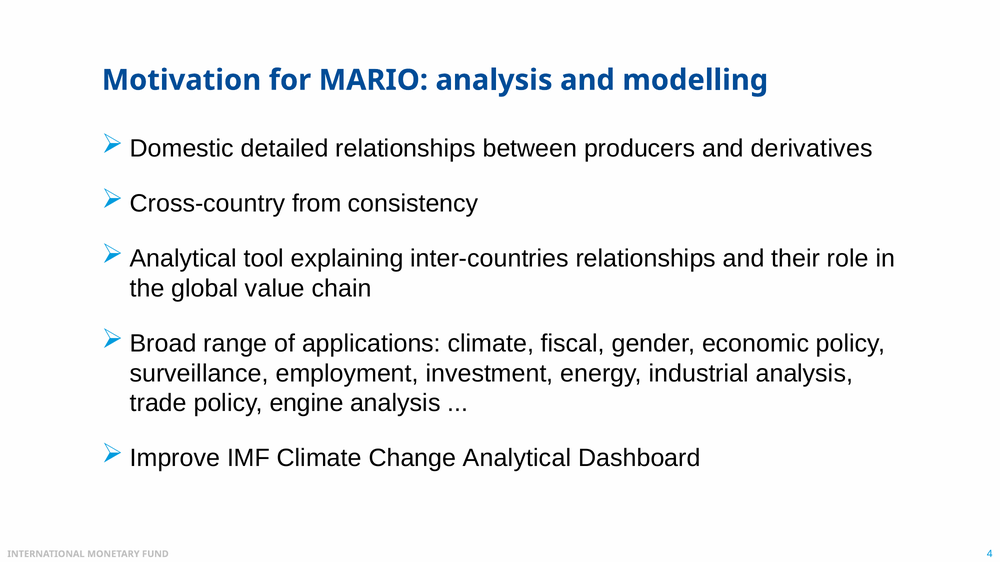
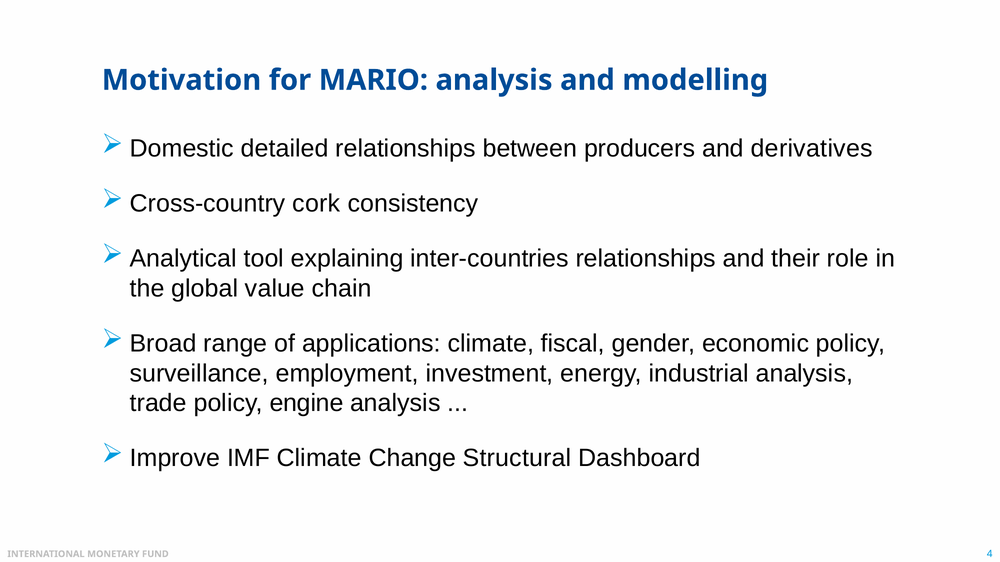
from: from -> cork
Change Analytical: Analytical -> Structural
